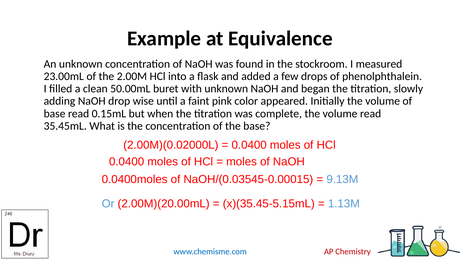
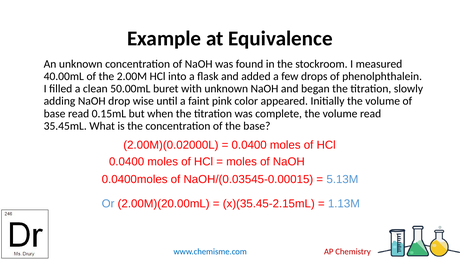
23.00mL: 23.00mL -> 40.00mL
9.13M: 9.13M -> 5.13M
x)(35.45-5.15mL: x)(35.45-5.15mL -> x)(35.45-2.15mL
